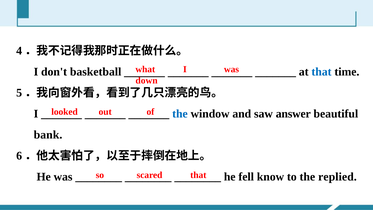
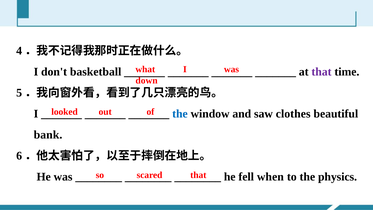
that at (322, 72) colour: blue -> purple
answer: answer -> clothes
know: know -> when
replied: replied -> physics
